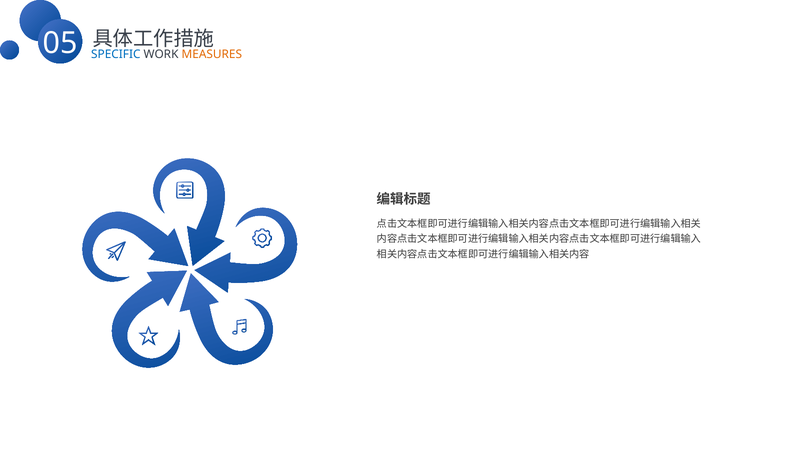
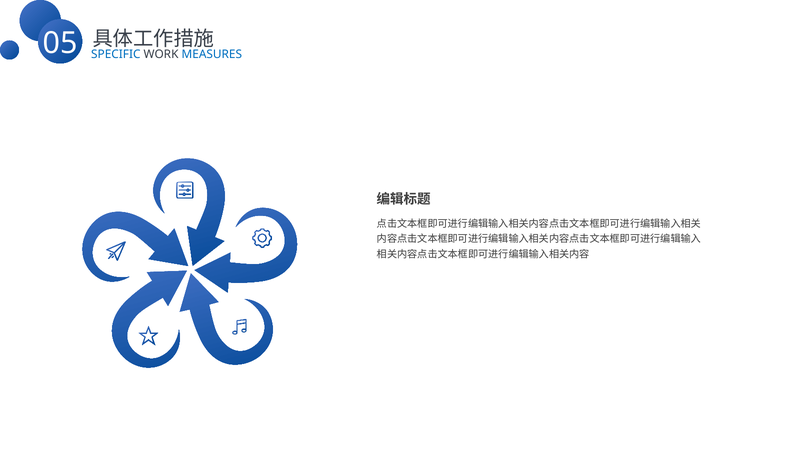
MEASURES colour: orange -> blue
